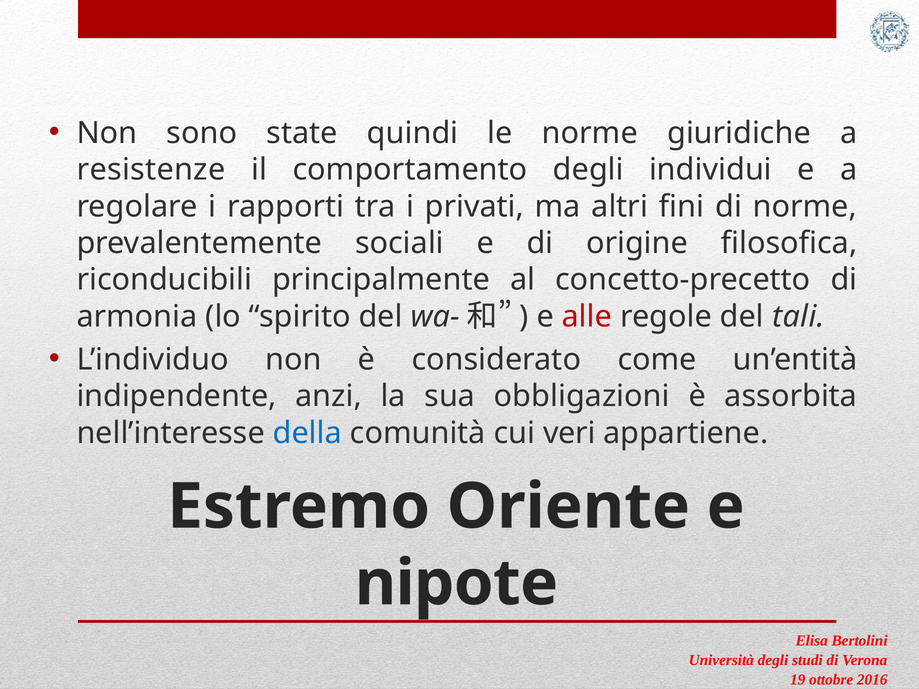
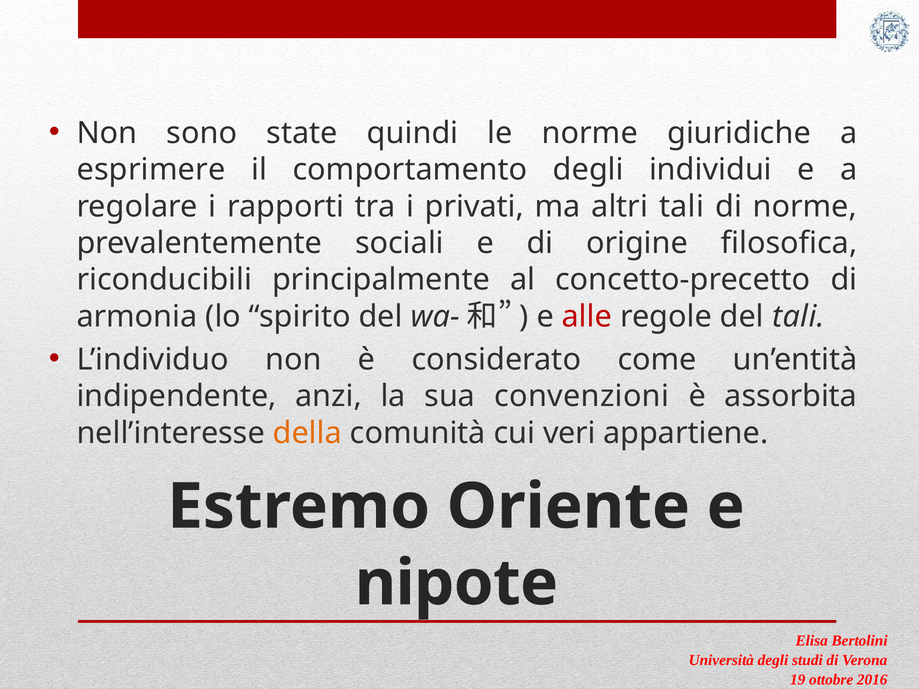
resistenze: resistenze -> esprimere
altri fini: fini -> tali
obbligazioni: obbligazioni -> convenzioni
della colour: blue -> orange
